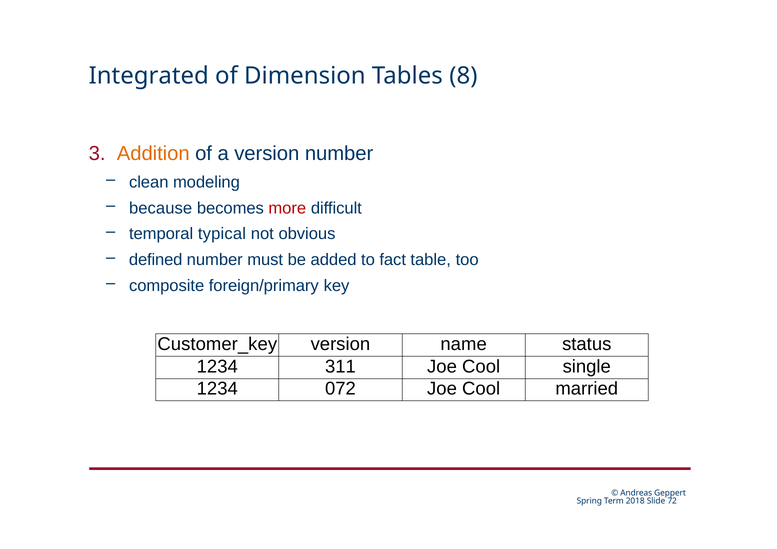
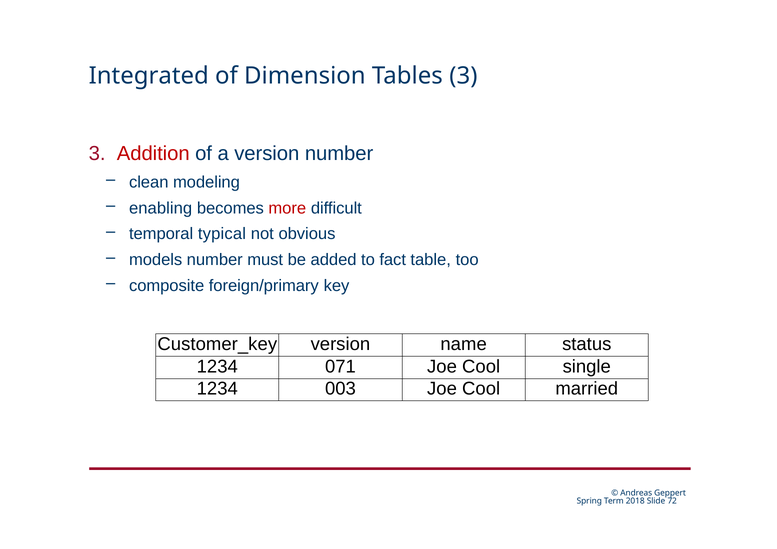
Tables 8: 8 -> 3
Addition colour: orange -> red
because: because -> enabling
defined: defined -> models
311: 311 -> 071
072: 072 -> 003
